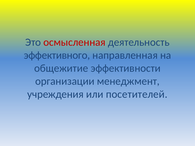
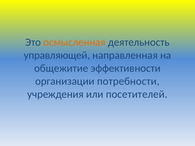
осмысленная colour: red -> orange
эффективного: эффективного -> управляющей
менеджмент: менеджмент -> потребности
